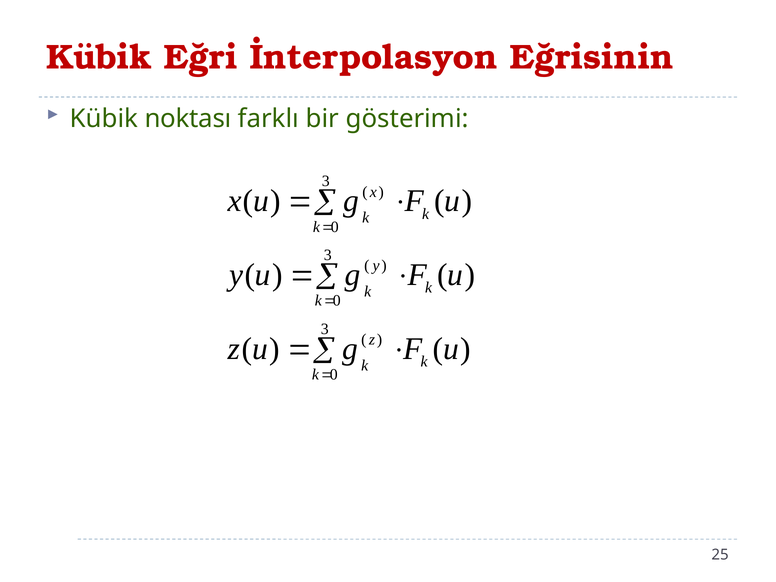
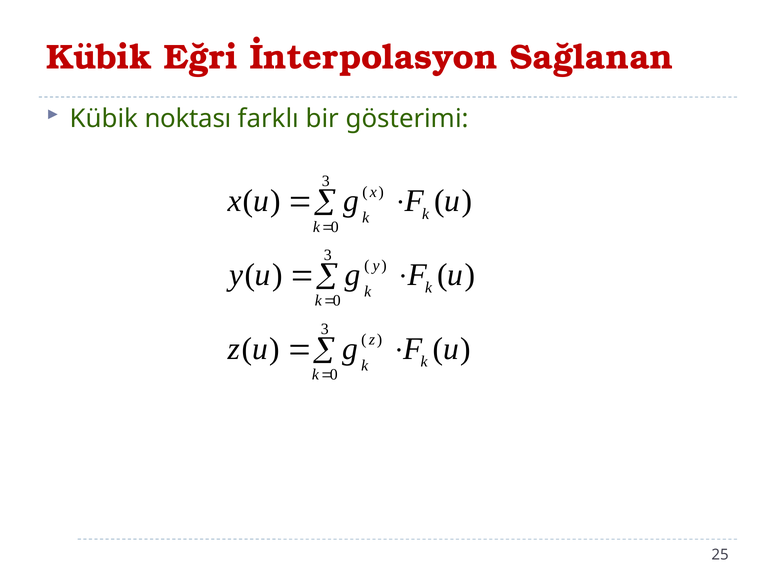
Eğrisinin: Eğrisinin -> Sağlanan
